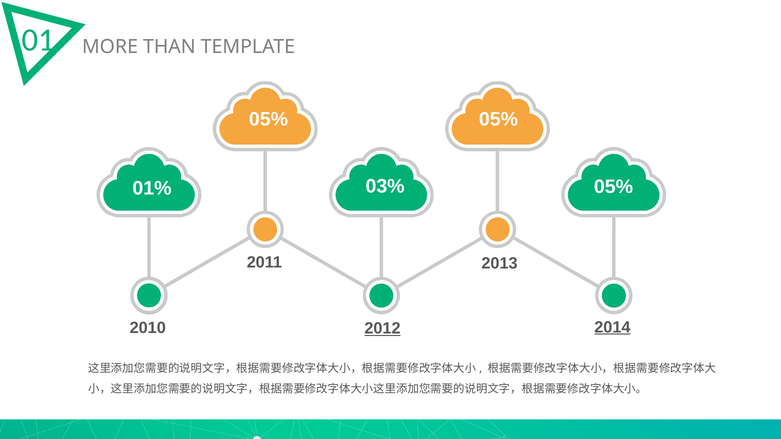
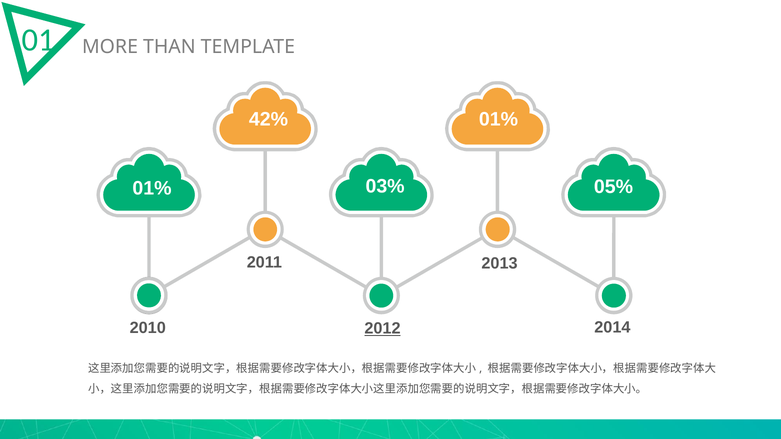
05% at (268, 119): 05% -> 42%
05% at (499, 119): 05% -> 01%
2014 underline: present -> none
